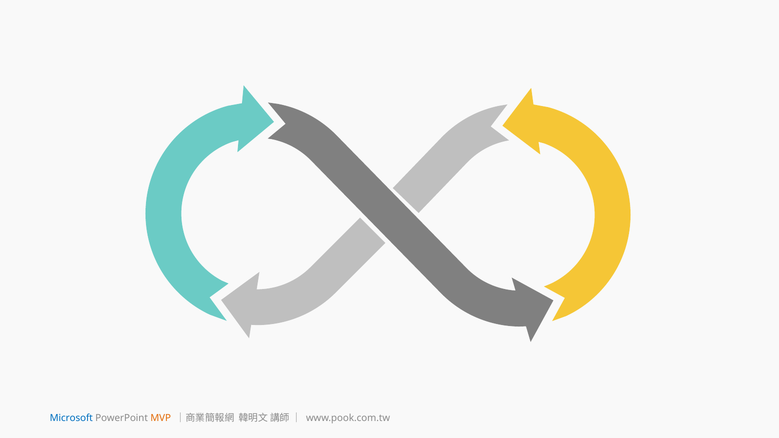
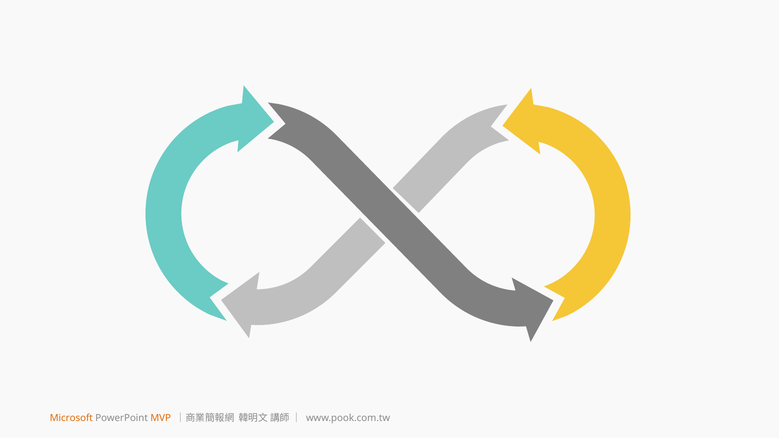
Microsoft colour: blue -> orange
